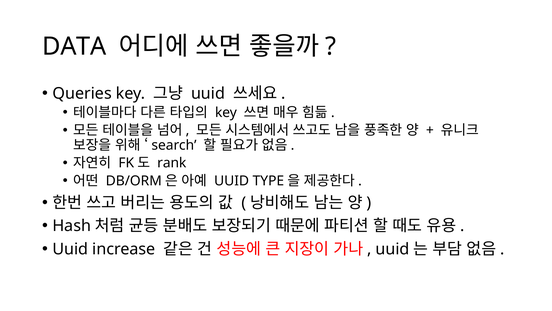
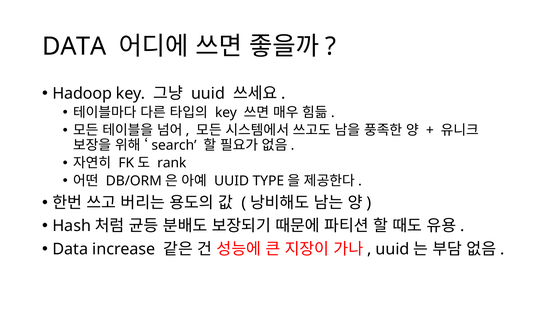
Queries: Queries -> Hadoop
Uuid at (70, 249): Uuid -> Data
